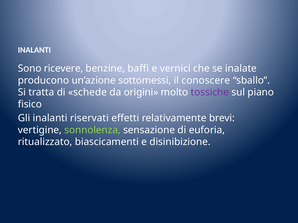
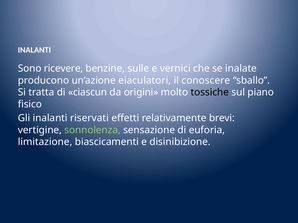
baffi: baffi -> sulle
sottomessi: sottomessi -> eiaculatori
schede: schede -> ciascun
tossiche colour: purple -> black
ritualizzato: ritualizzato -> limitazione
